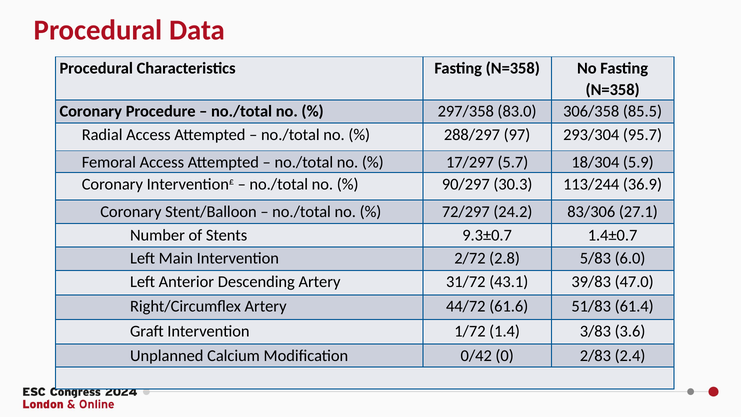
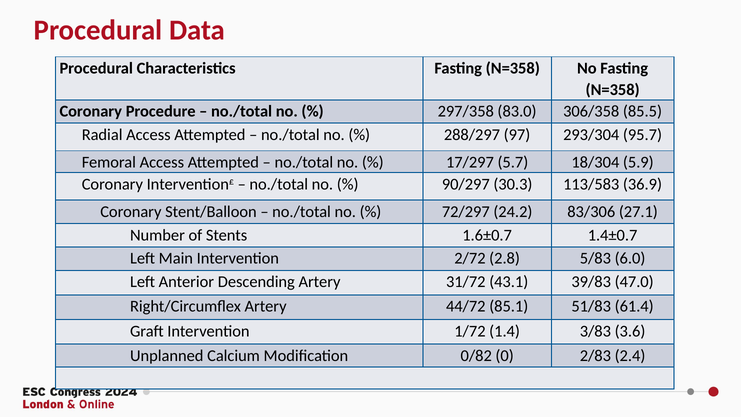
113/244: 113/244 -> 113/583
9.3±0.7: 9.3±0.7 -> 1.6±0.7
61.6: 61.6 -> 85.1
0/42: 0/42 -> 0/82
